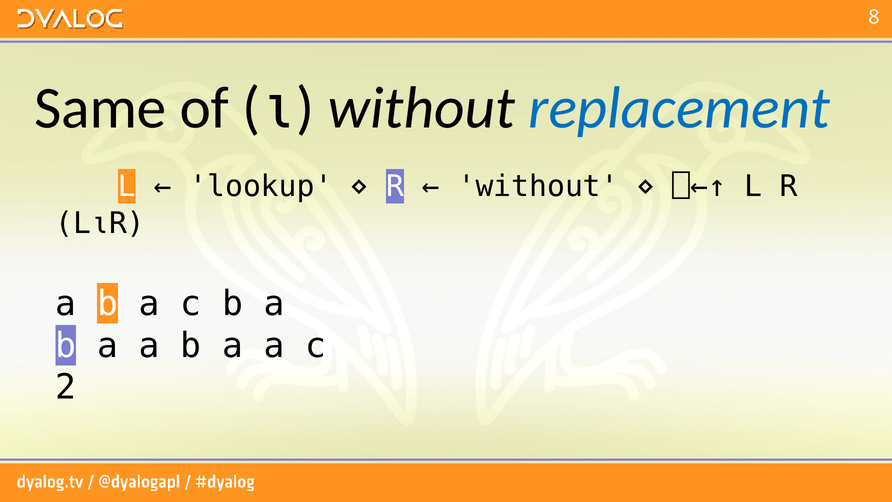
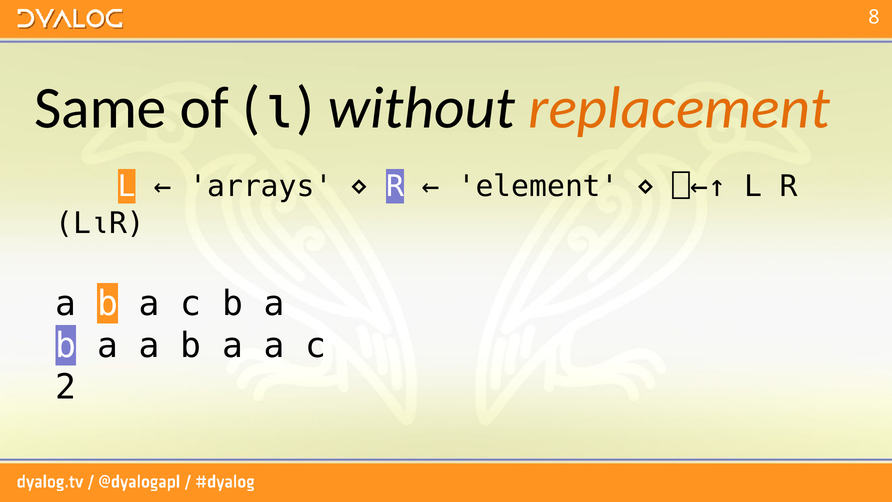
replacement colour: blue -> orange
lookup: lookup -> arrays
without at (538, 186): without -> element
